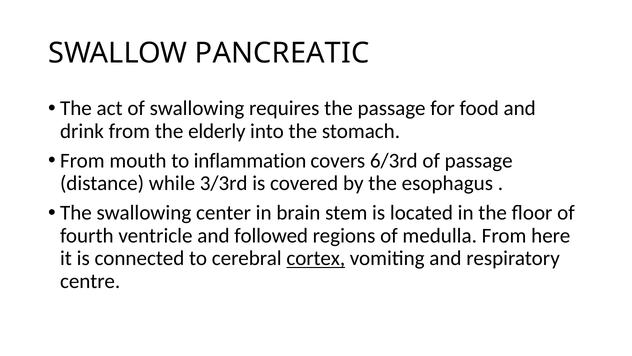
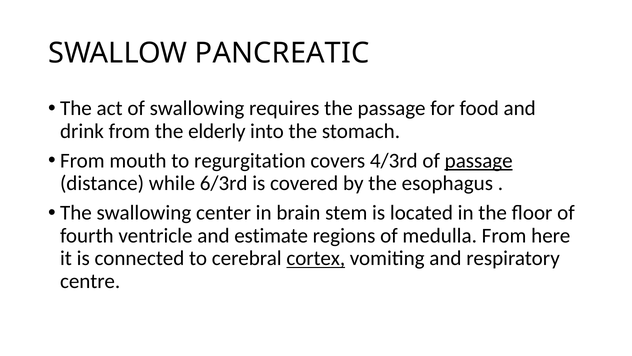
inflammation: inflammation -> regurgitation
6/3rd: 6/3rd -> 4/3rd
passage at (479, 160) underline: none -> present
3/3rd: 3/3rd -> 6/3rd
followed: followed -> estimate
